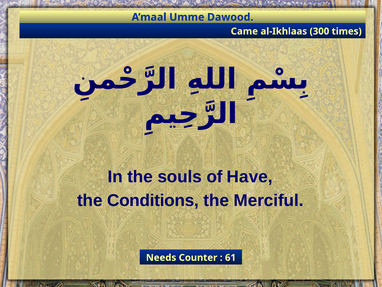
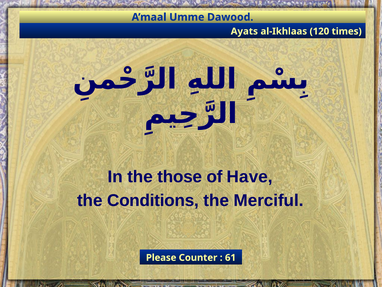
Came: Came -> Ayats
300: 300 -> 120
souls: souls -> those
Needs: Needs -> Please
